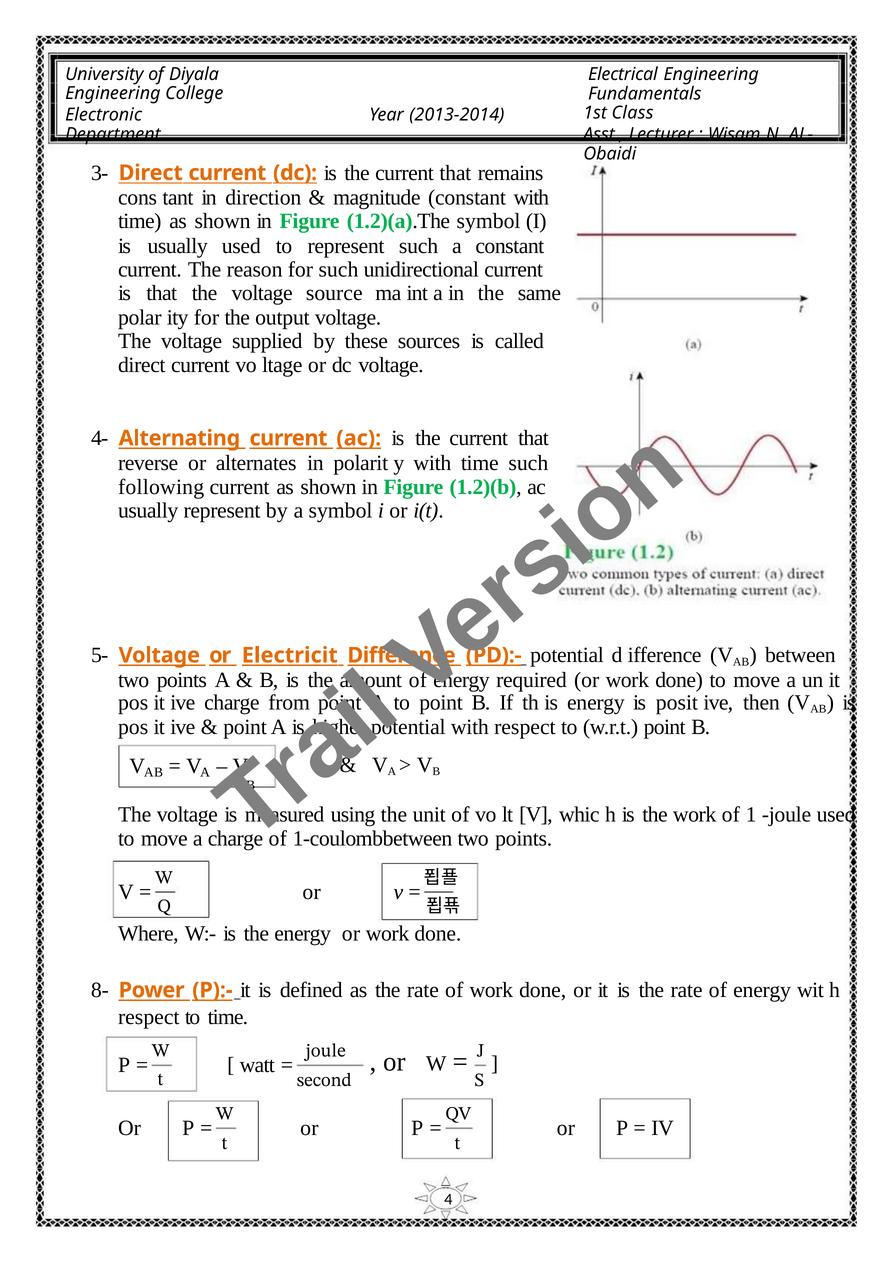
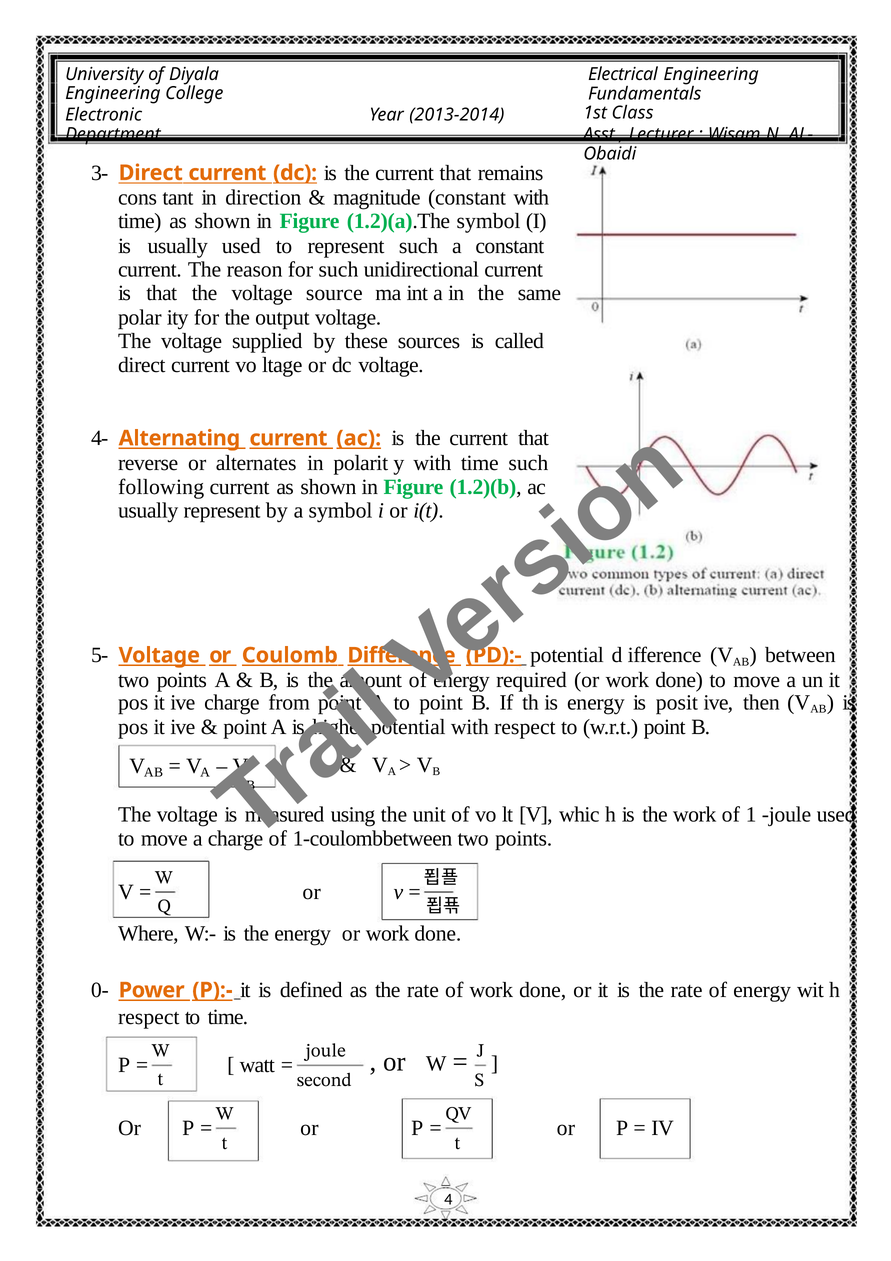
Electricit: Electricit -> Coulomb
8-: 8- -> 0-
